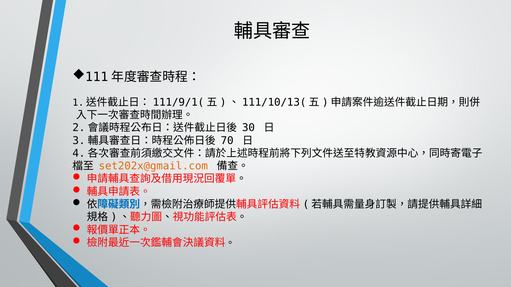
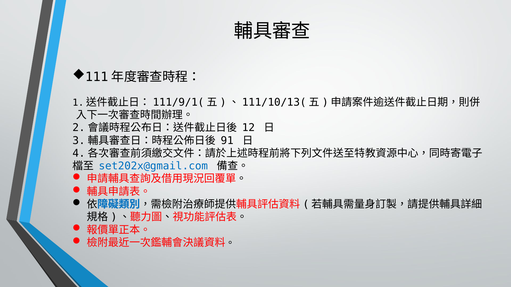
30: 30 -> 12
70: 70 -> 91
set202x@gmail.com colour: orange -> blue
